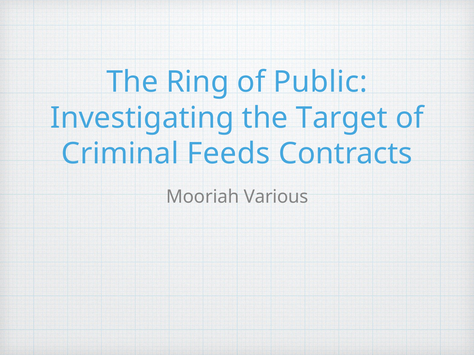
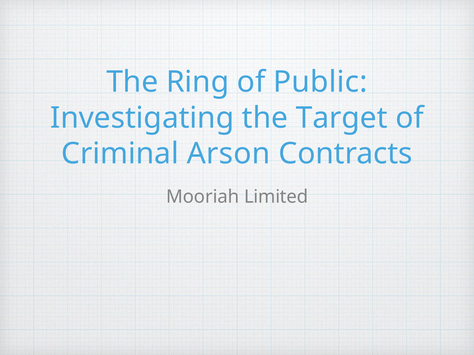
Feeds: Feeds -> Arson
Various: Various -> Limited
